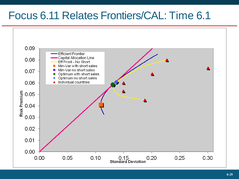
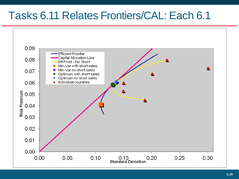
Focus: Focus -> Tasks
Time: Time -> Each
